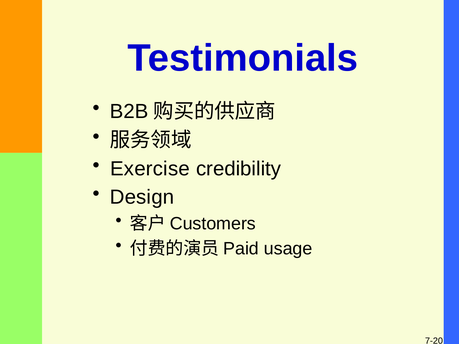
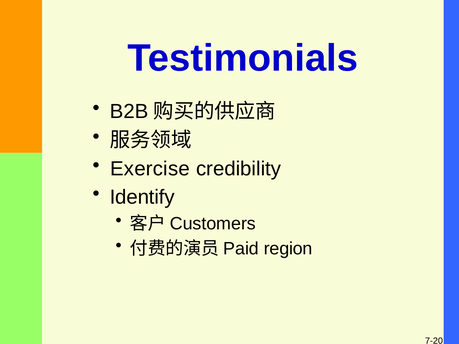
Design: Design -> Identify
usage: usage -> region
